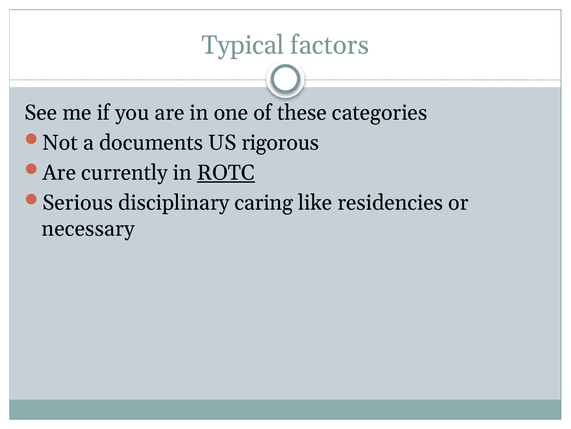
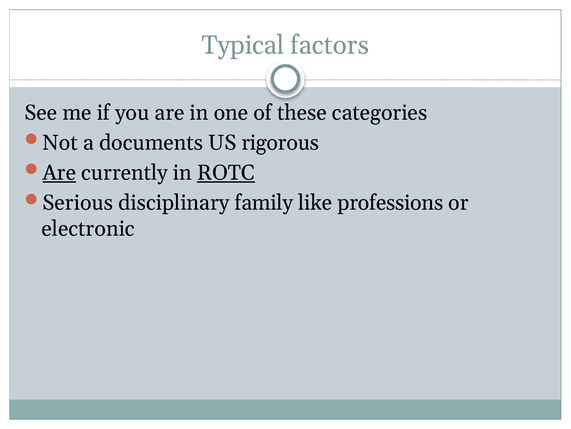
Are at (59, 173) underline: none -> present
caring: caring -> family
residencies: residencies -> professions
necessary: necessary -> electronic
